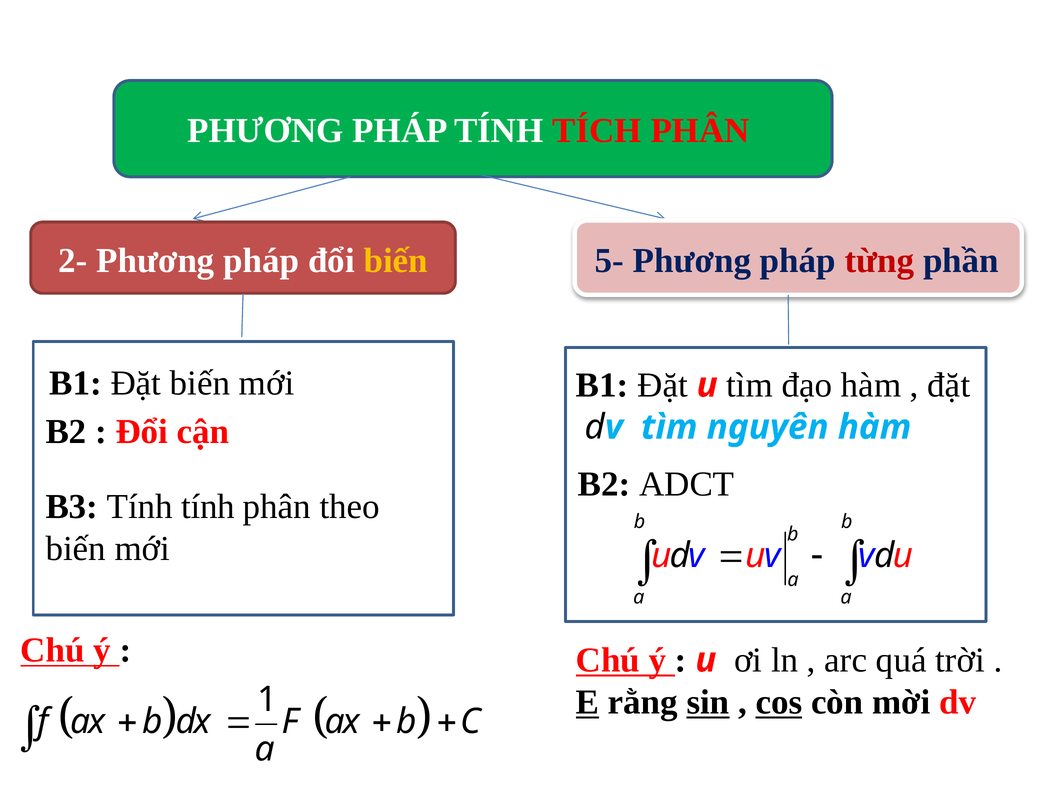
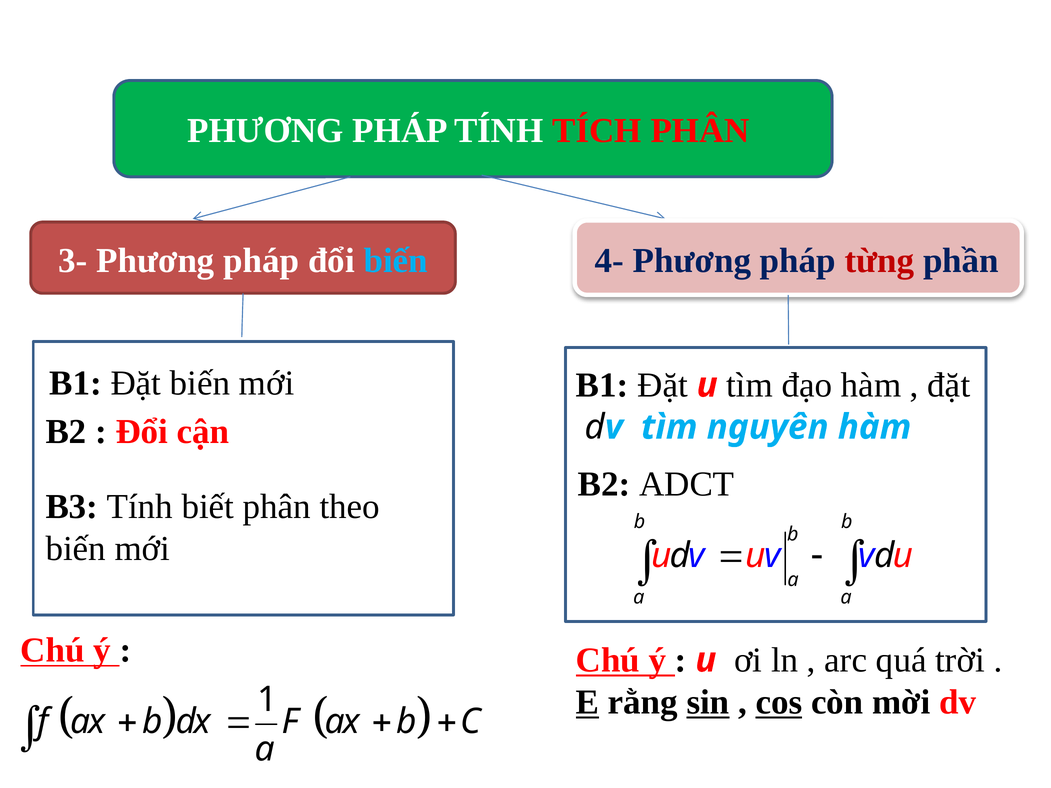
2-: 2- -> 3-
biến at (396, 261) colour: yellow -> light blue
5-: 5- -> 4-
Tính tính: tính -> biết
